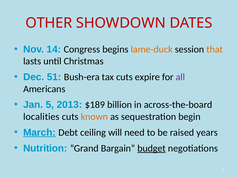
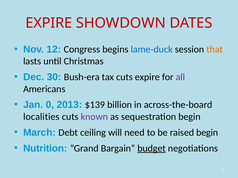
OTHER at (49, 23): OTHER -> EXPIRE
14: 14 -> 12
lame-duck colour: orange -> blue
51: 51 -> 30
Jan 5: 5 -> 0
$189: $189 -> $139
known colour: orange -> purple
March underline: present -> none
raised years: years -> begin
